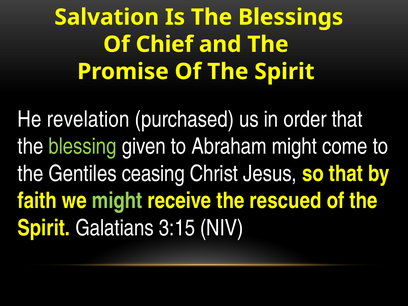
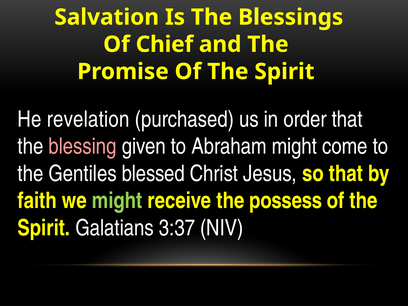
blessing colour: light green -> pink
ceasing: ceasing -> blessed
rescued: rescued -> possess
3:15: 3:15 -> 3:37
